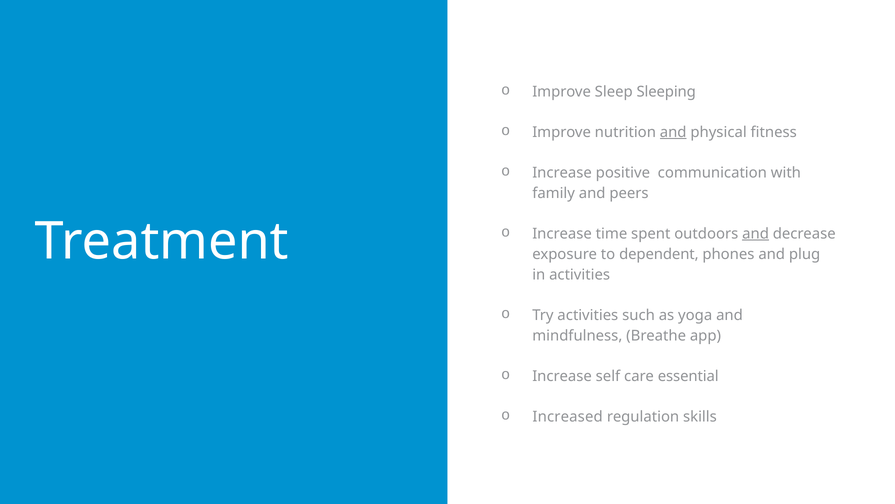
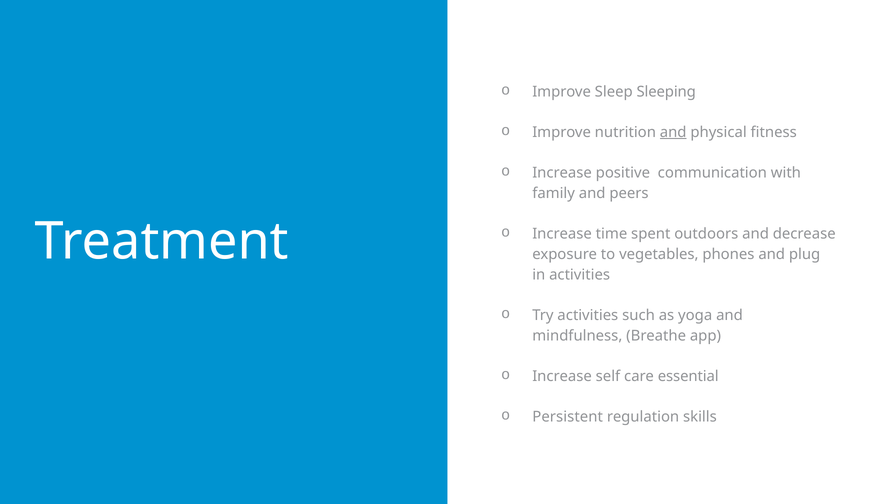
and at (756, 234) underline: present -> none
dependent: dependent -> vegetables
Increased: Increased -> Persistent
